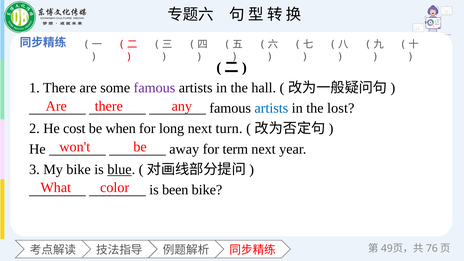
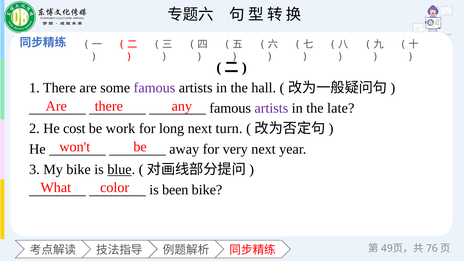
artists at (271, 108) colour: blue -> purple
lost: lost -> late
when: when -> work
term: term -> very
